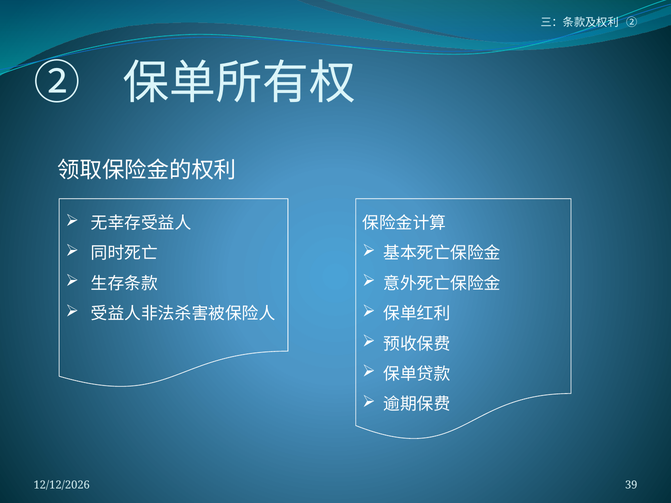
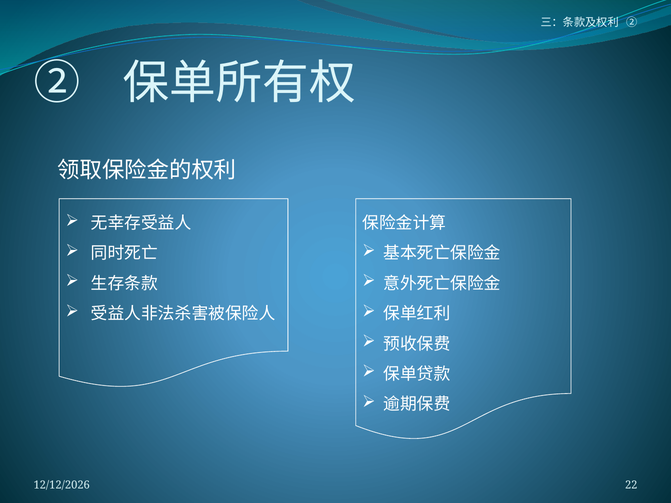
39: 39 -> 22
